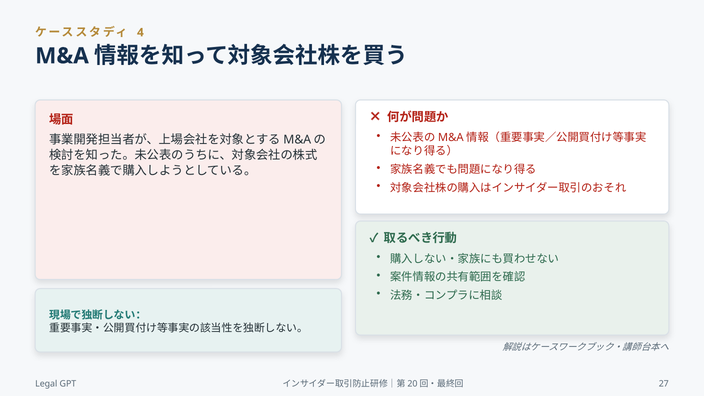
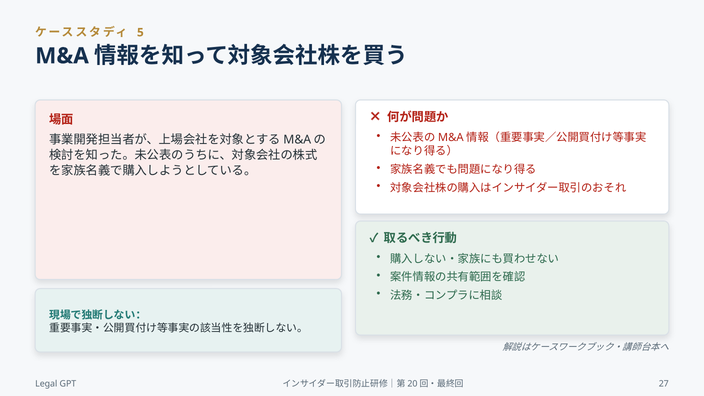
4: 4 -> 5
